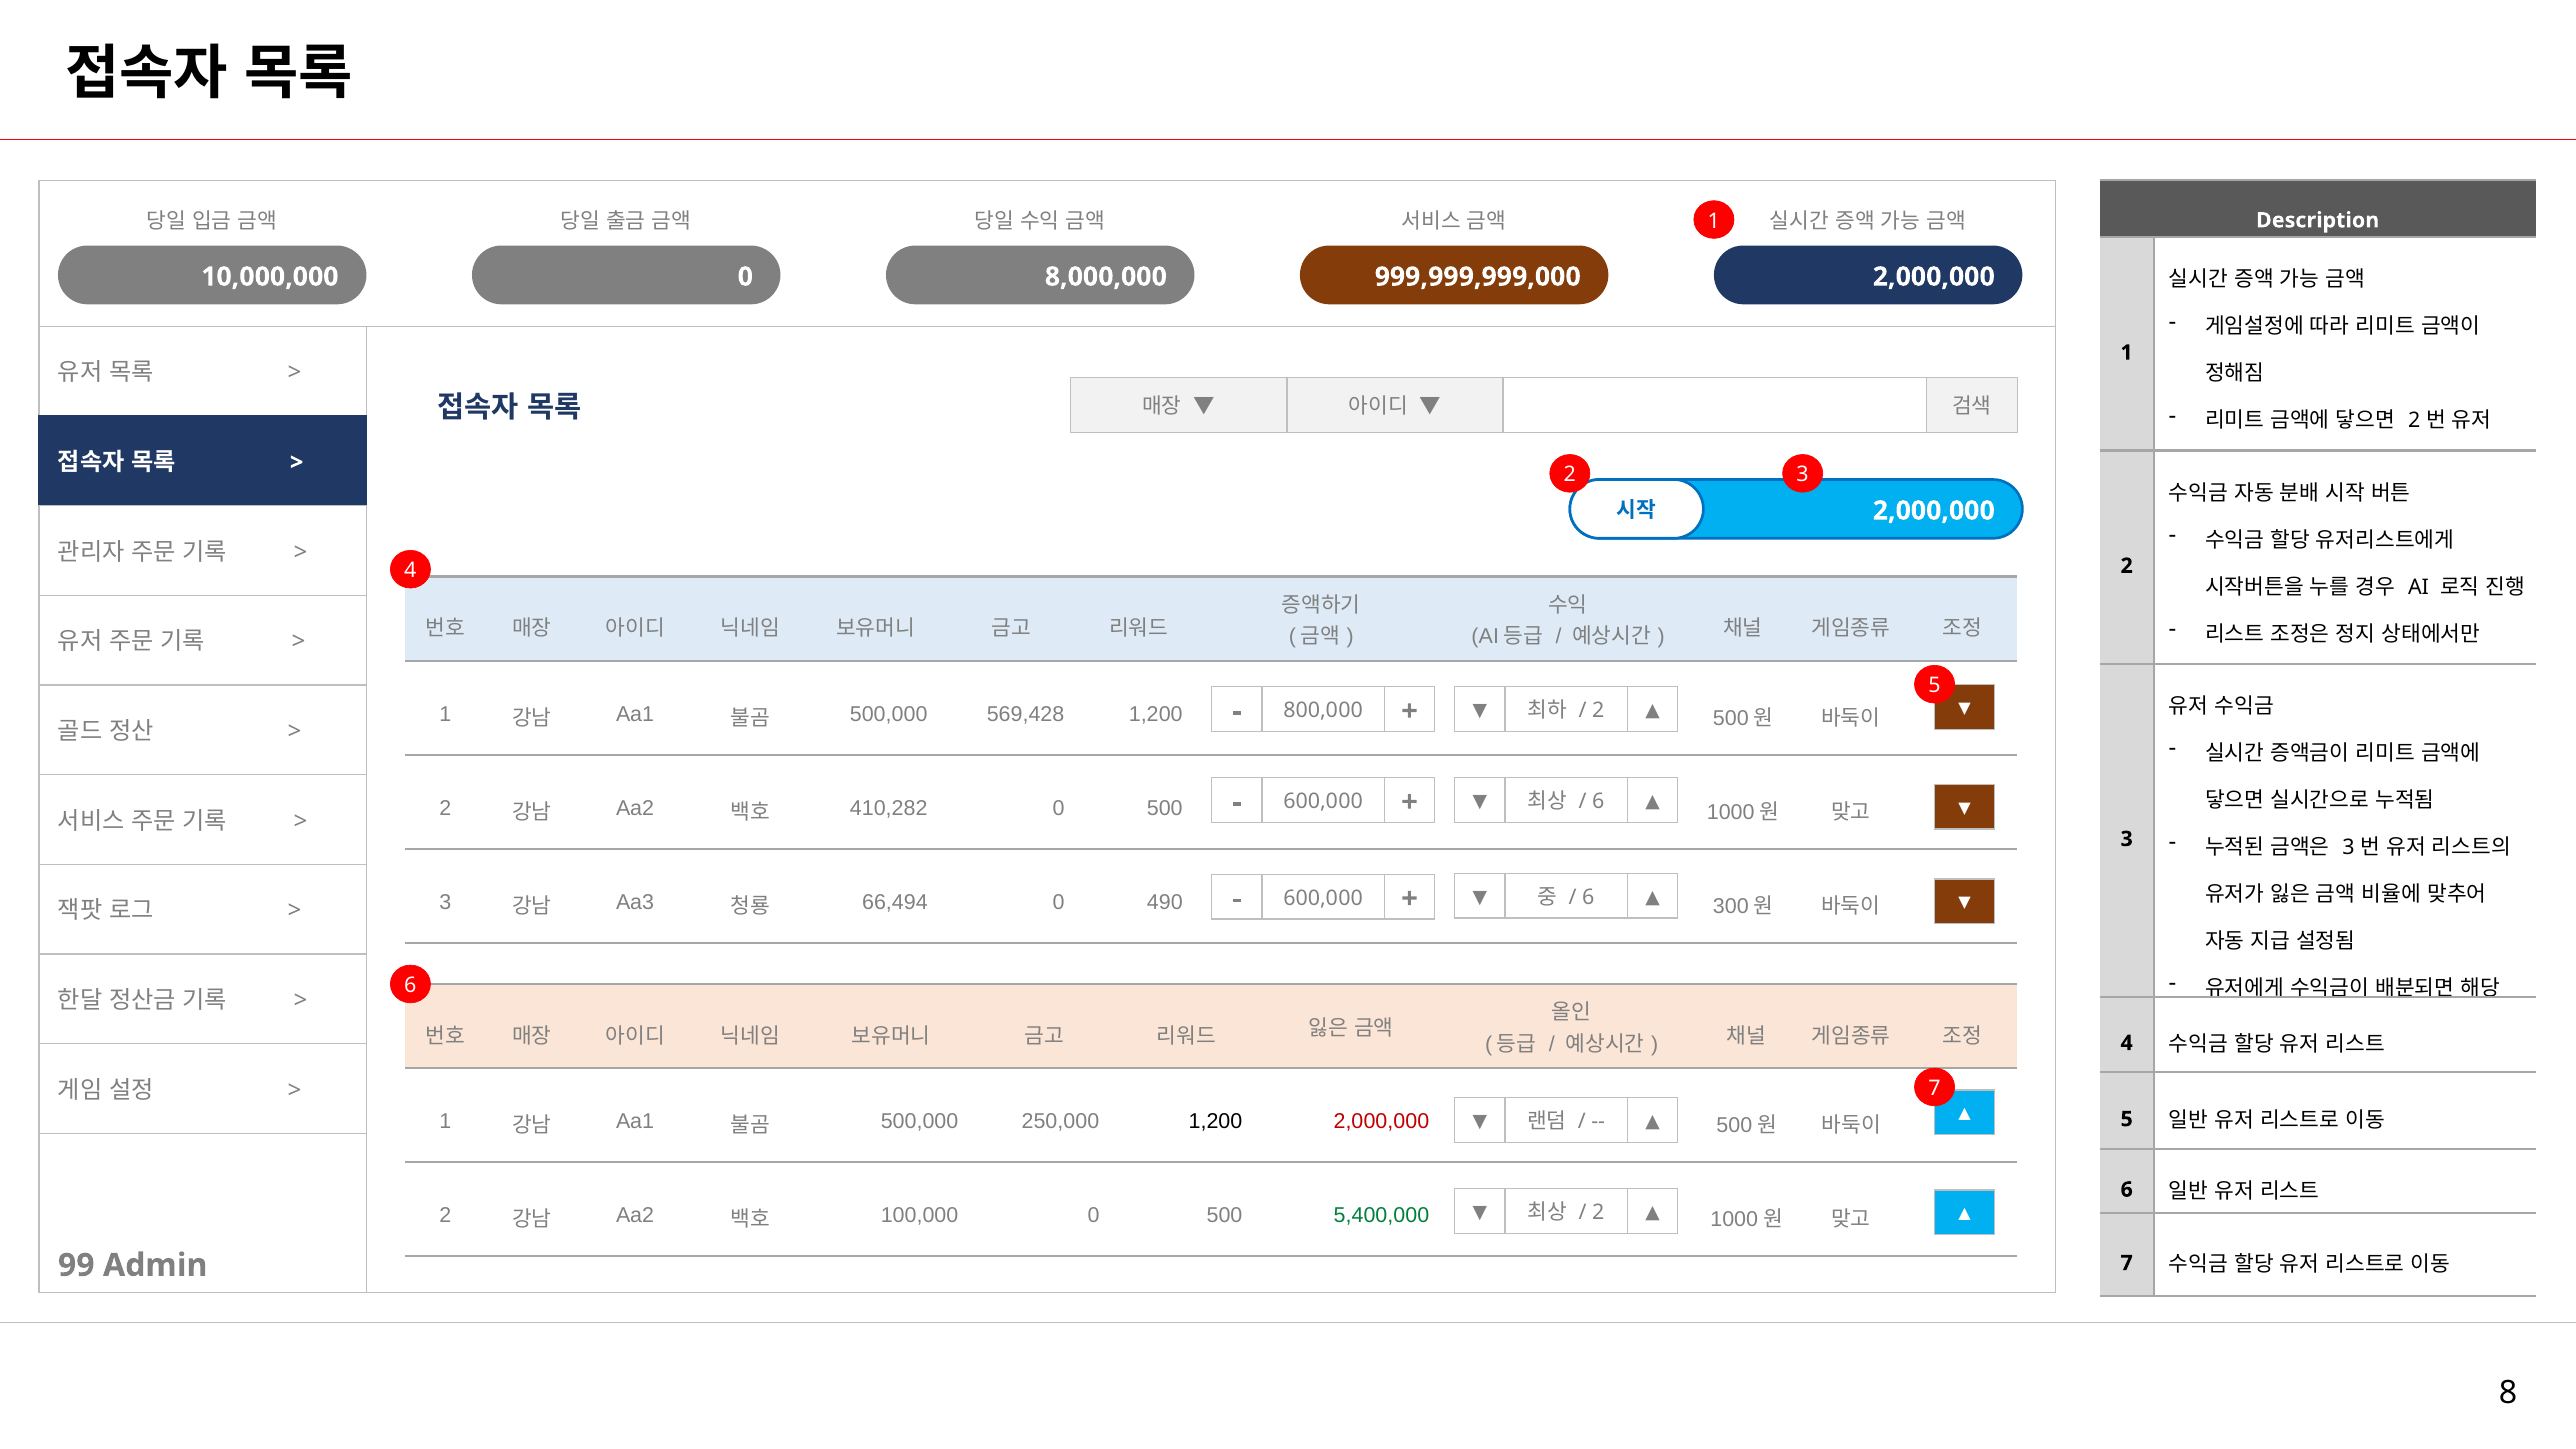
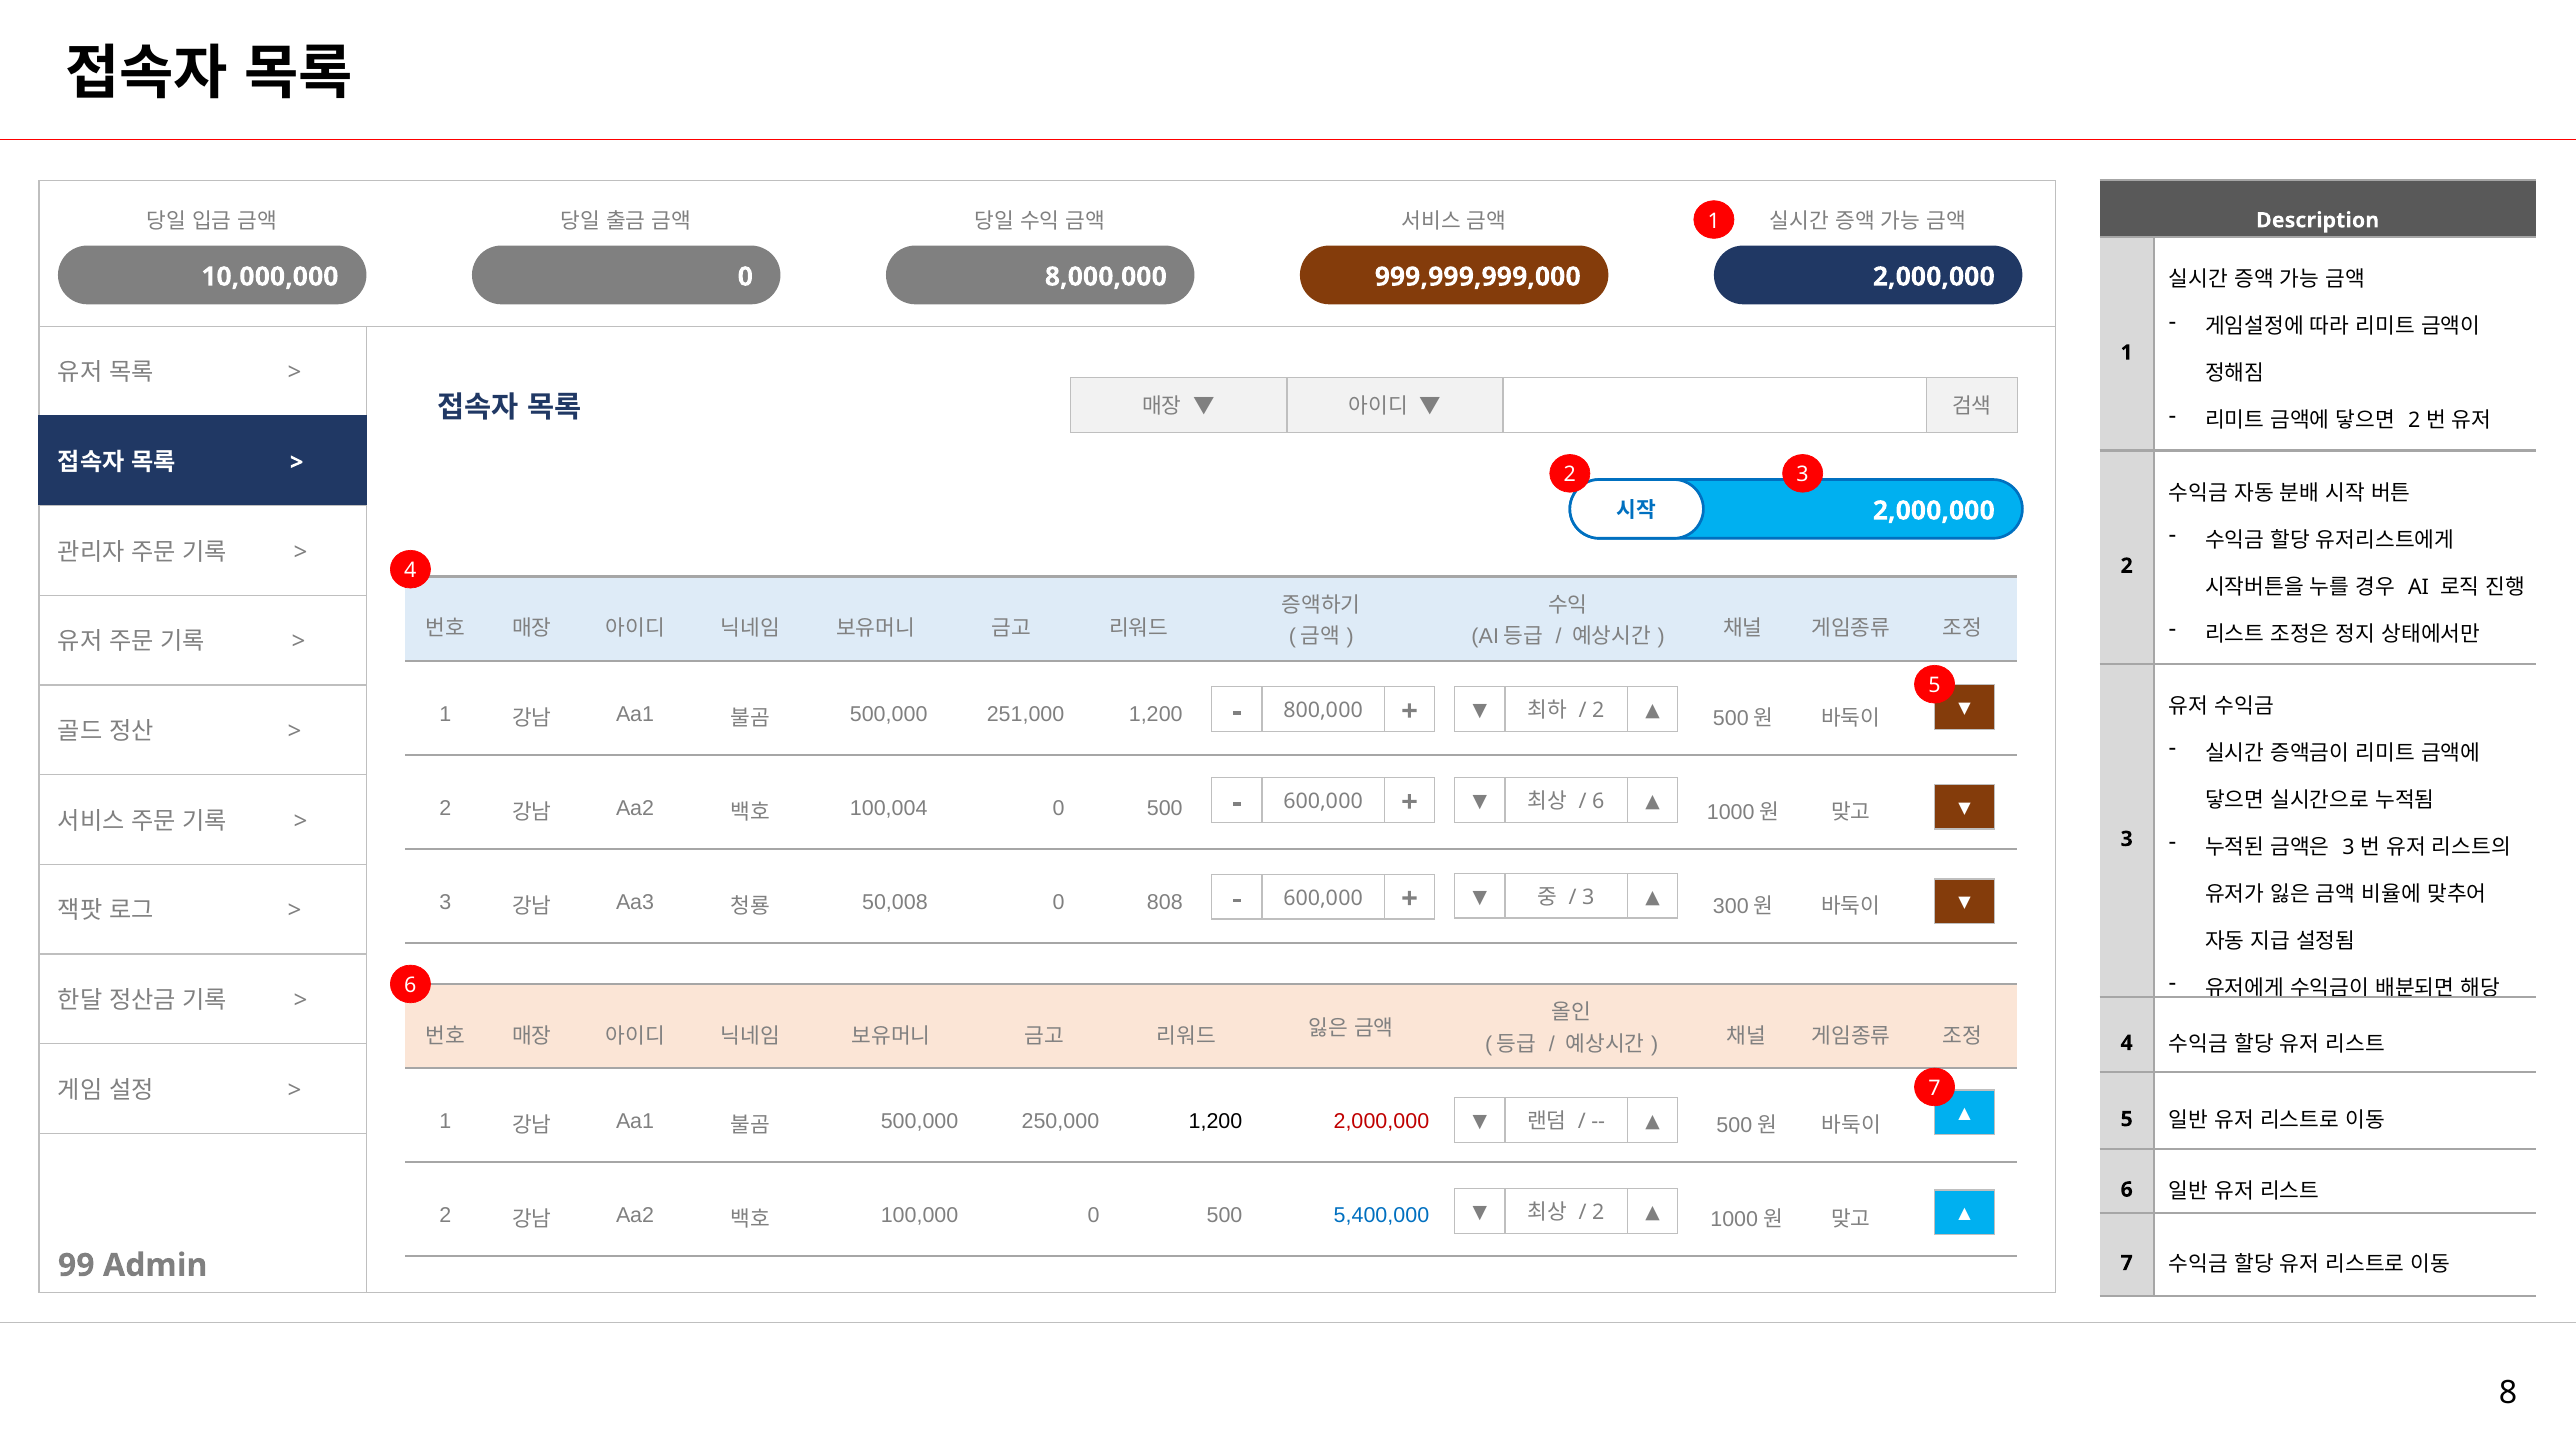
569,428: 569,428 -> 251,000
410,282: 410,282 -> 100,004
6 at (1588, 897): 6 -> 3
66,494: 66,494 -> 50,008
490: 490 -> 808
5,400,000 colour: green -> blue
